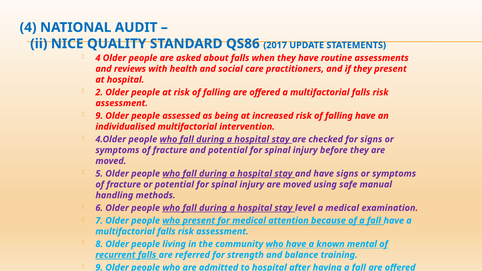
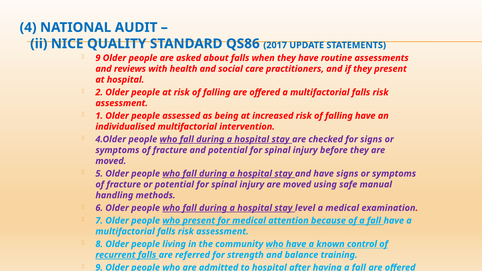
4 at (98, 58): 4 -> 9
9 at (99, 116): 9 -> 1
mental: mental -> control
